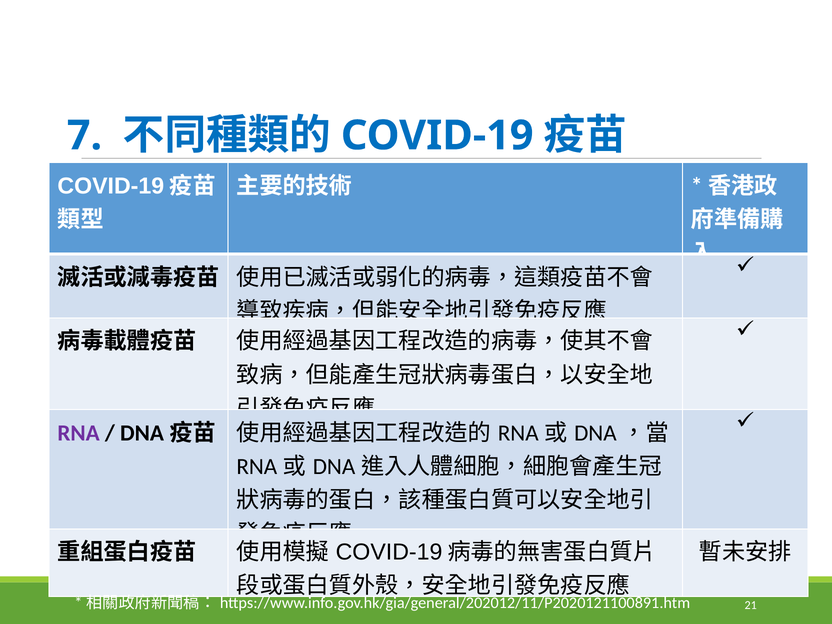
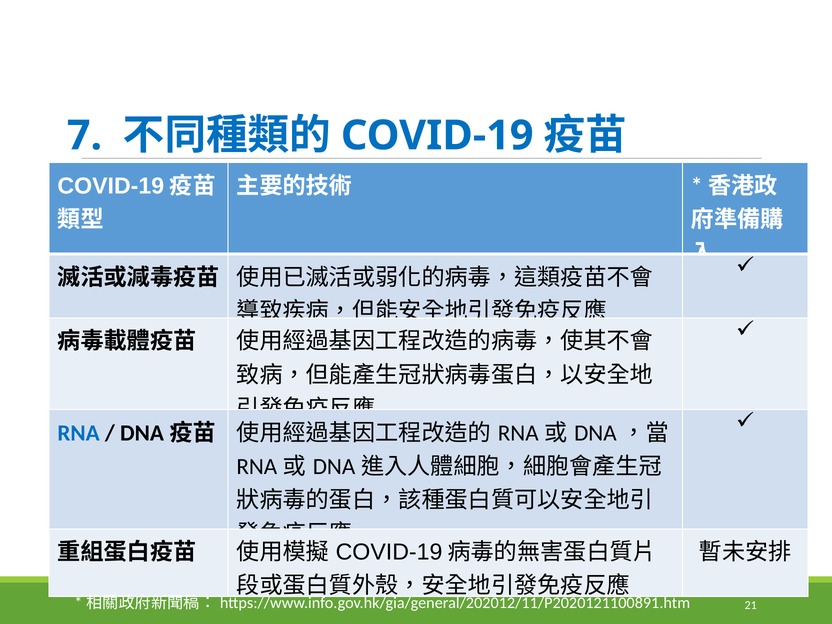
RNA colour: purple -> blue
